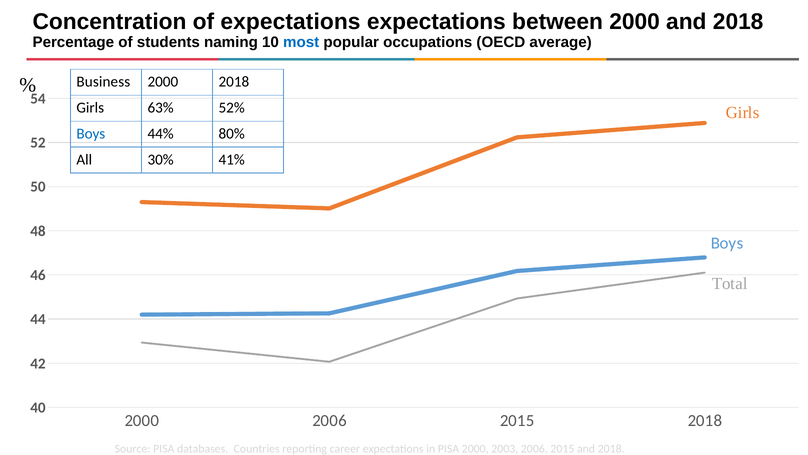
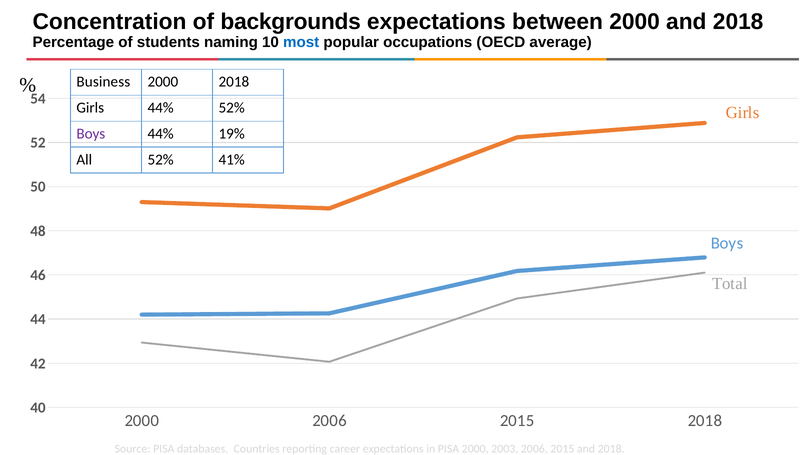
of expectations: expectations -> backgrounds
Girls 63%: 63% -> 44%
Boys at (91, 133) colour: blue -> purple
80%: 80% -> 19%
All 30%: 30% -> 52%
